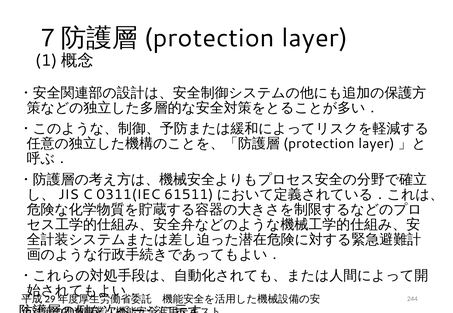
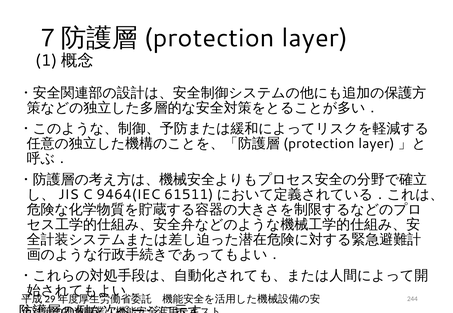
0311(IEC: 0311(IEC -> 9464(IEC
